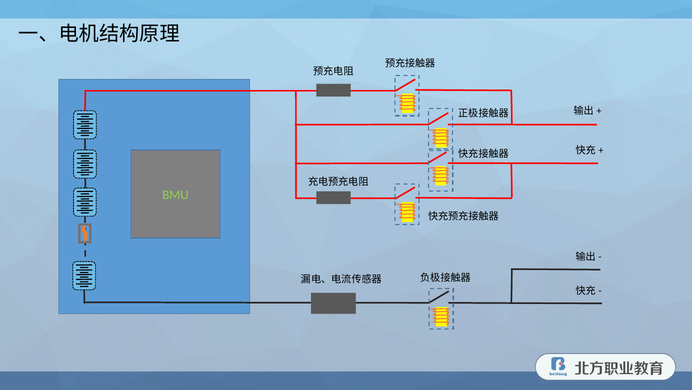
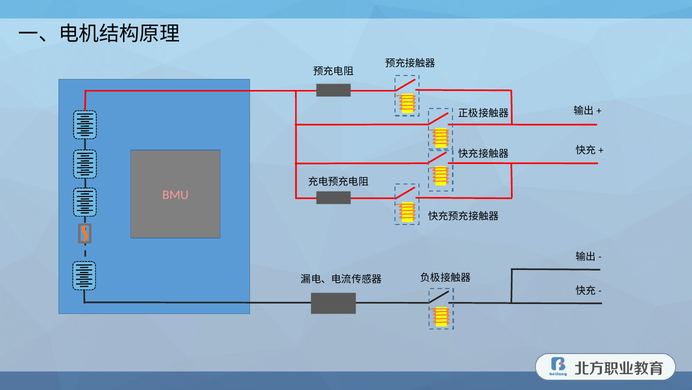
BMU colour: light green -> pink
